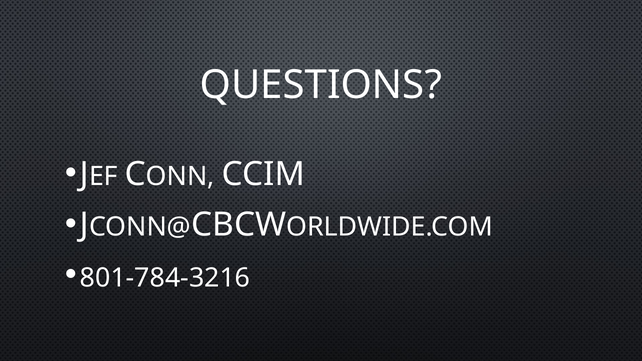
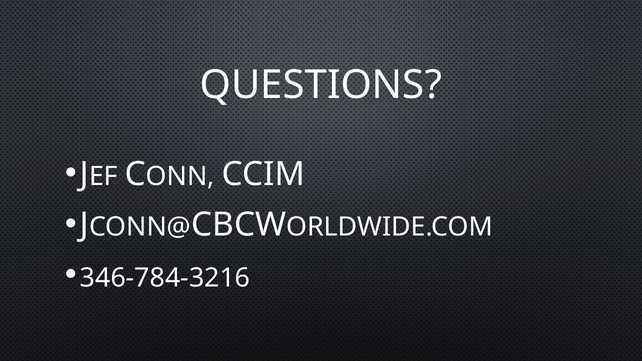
801-784-3216: 801-784-3216 -> 346-784-3216
